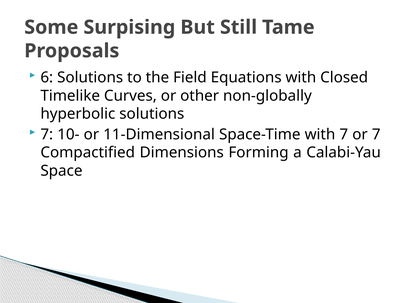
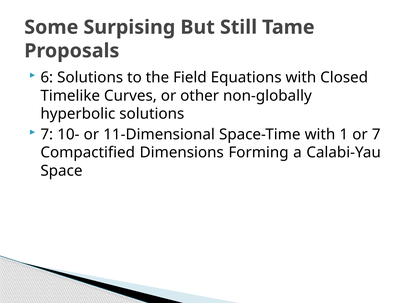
with 7: 7 -> 1
